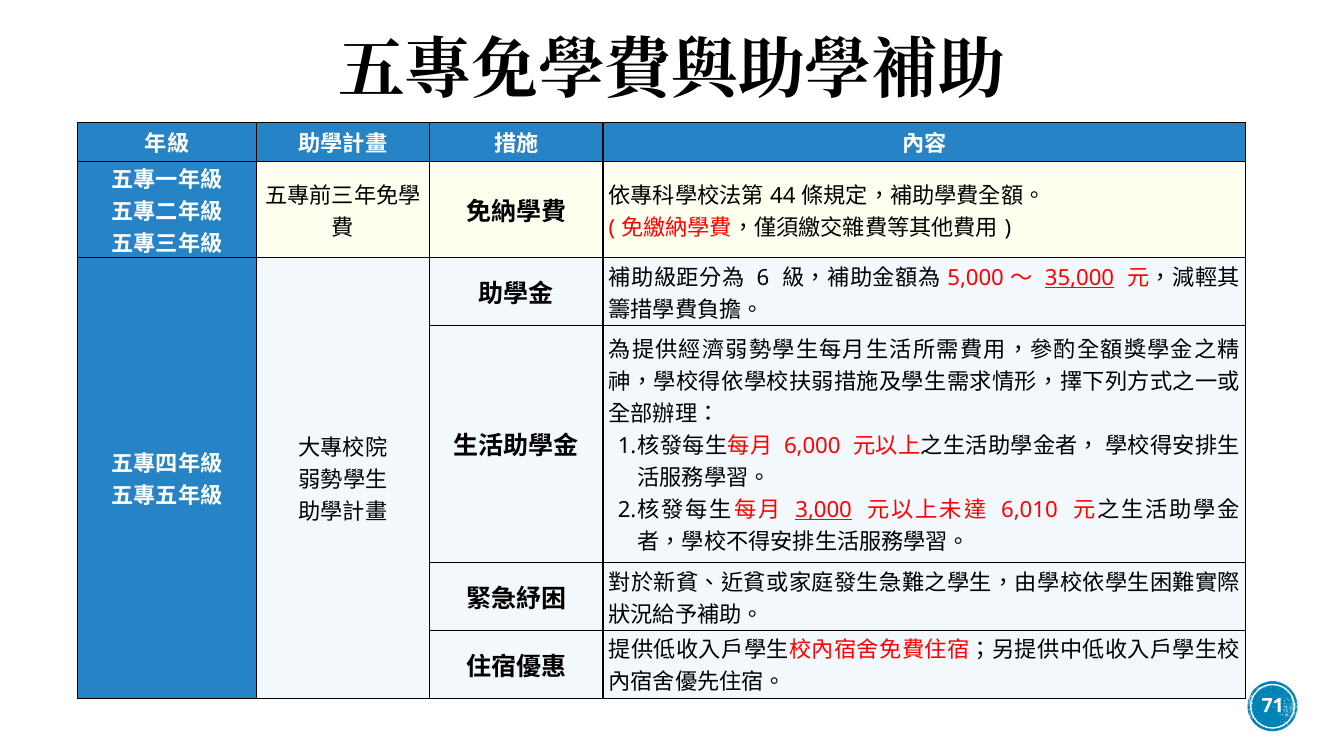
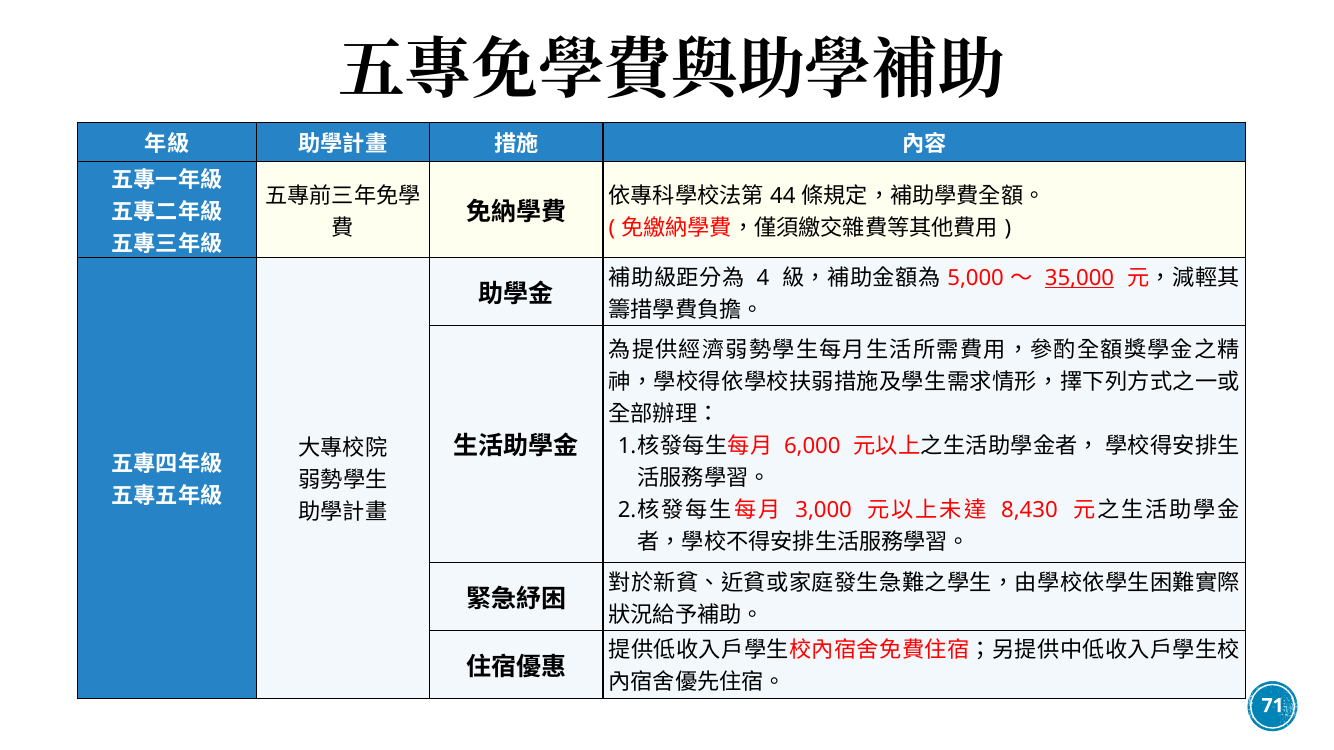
6: 6 -> 4
3,000 underline: present -> none
6,010: 6,010 -> 8,430
